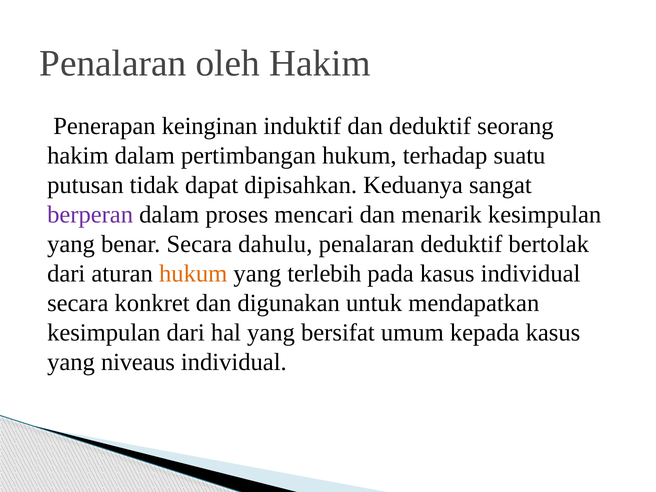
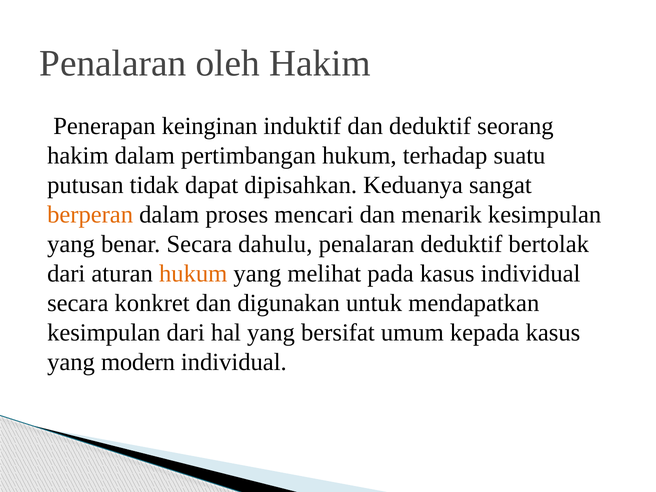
berperan colour: purple -> orange
terlebih: terlebih -> melihat
niveaus: niveaus -> modern
